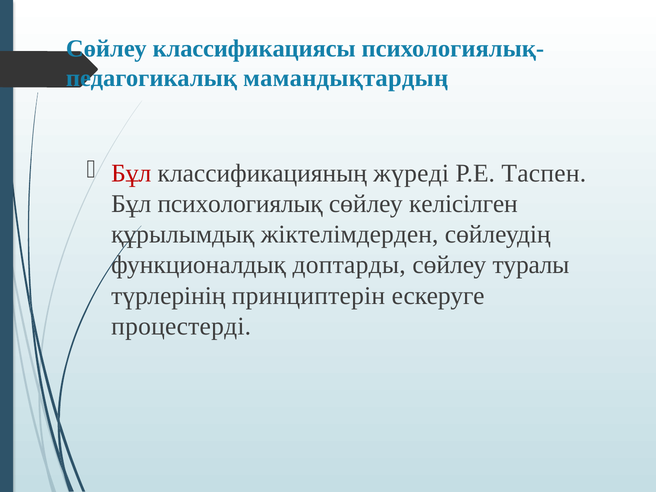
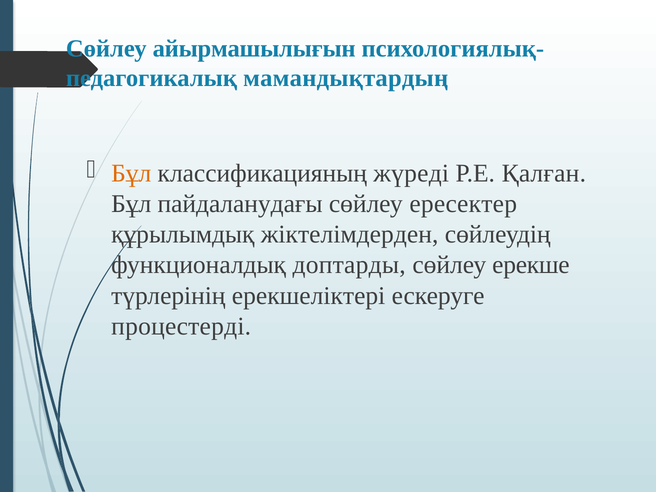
классификациясы: классификациясы -> айырмашылығын
Бұл at (131, 173) colour: red -> orange
Таспен: Таспен -> Қалған
психологиялық: психологиялық -> пайдаланудағы
келісілген: келісілген -> ересектер
туралы: туралы -> ерекше
принциптерін: принциптерін -> ерекшеліктері
